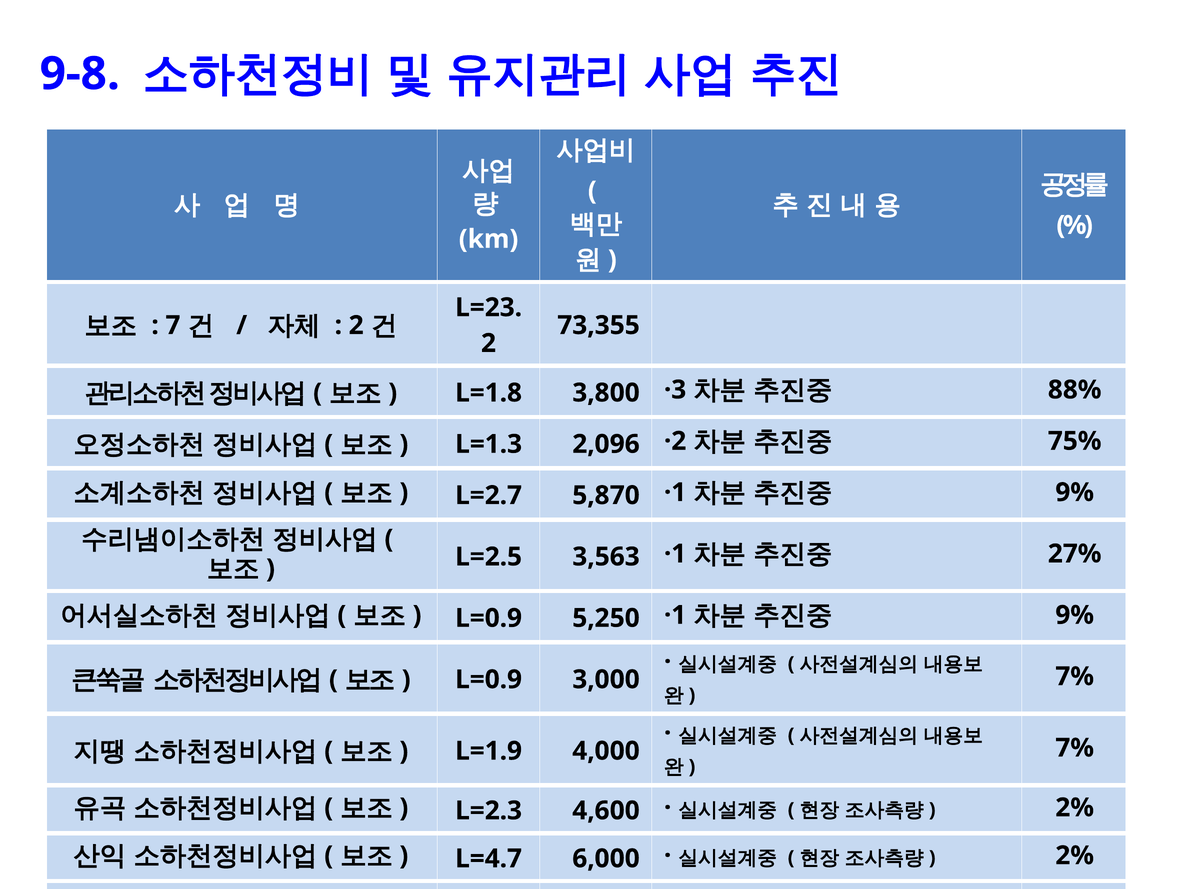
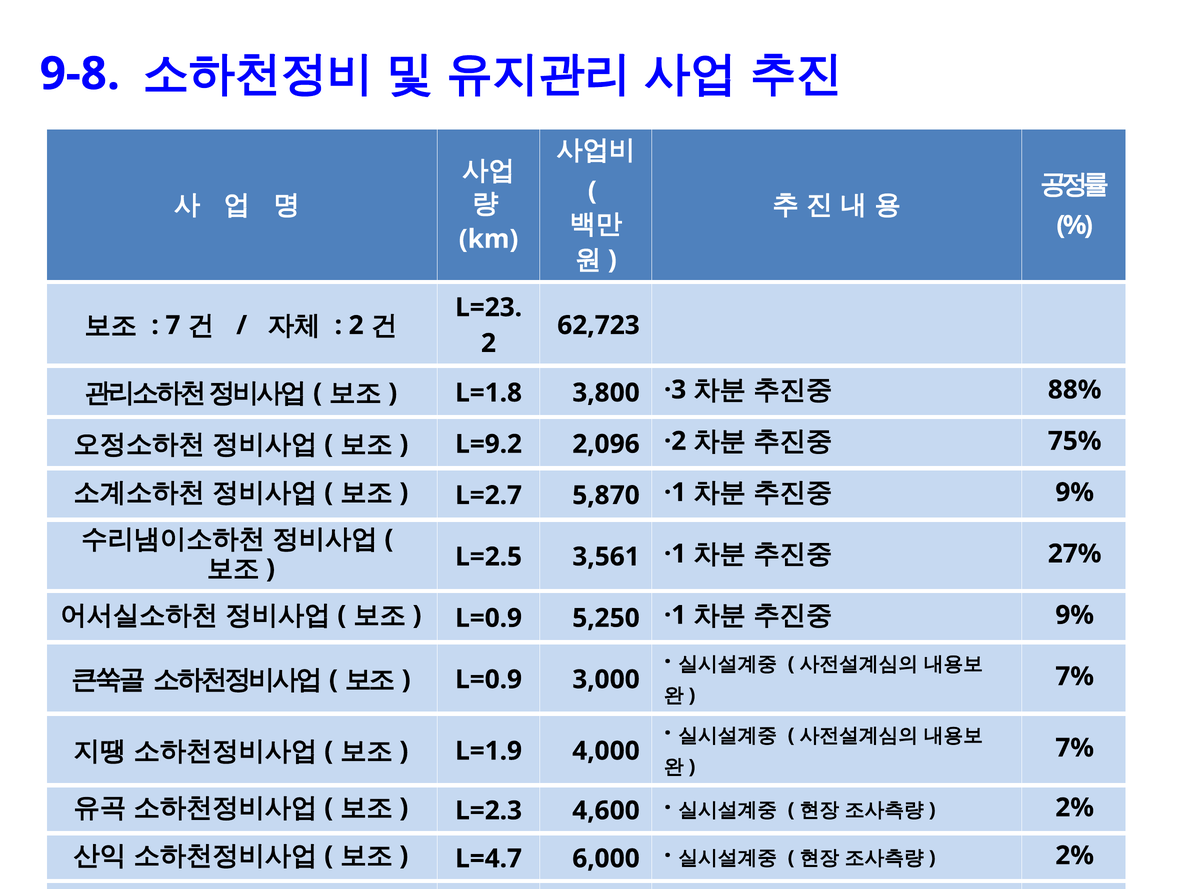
73,355: 73,355 -> 62,723
L=1.3: L=1.3 -> L=9.2
3,563: 3,563 -> 3,561
